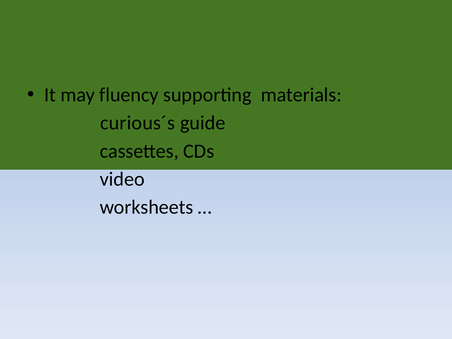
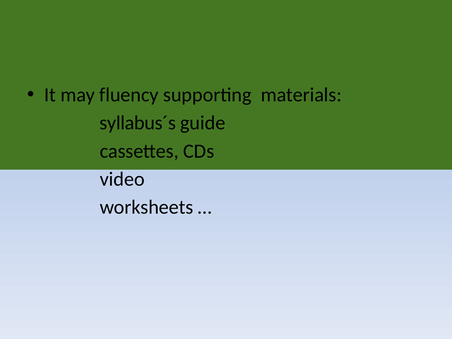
curious´s: curious´s -> syllabus´s
